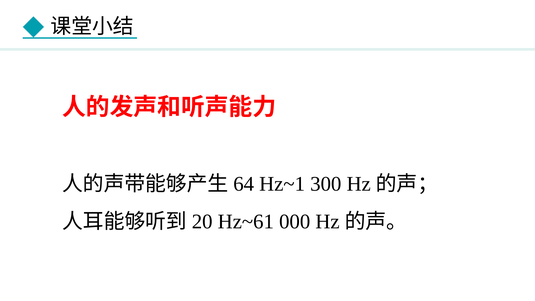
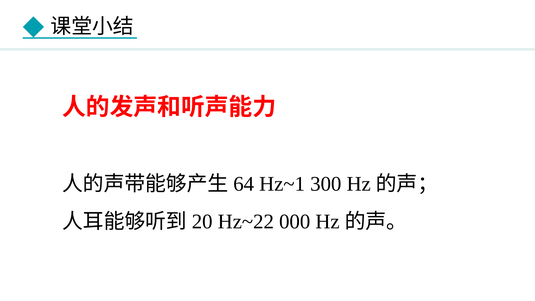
Hz~61: Hz~61 -> Hz~22
